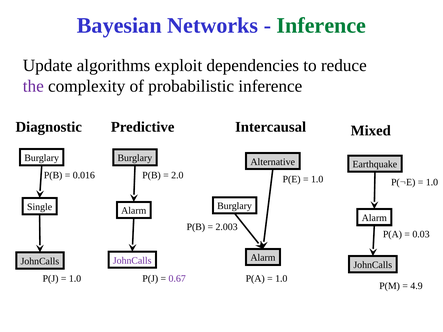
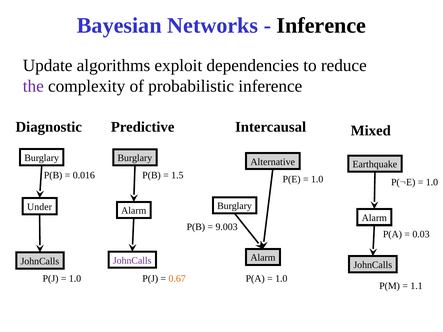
Inference at (321, 26) colour: green -> black
2.0: 2.0 -> 1.5
Single: Single -> Under
2.003: 2.003 -> 9.003
0.67 colour: purple -> orange
4.9: 4.9 -> 1.1
